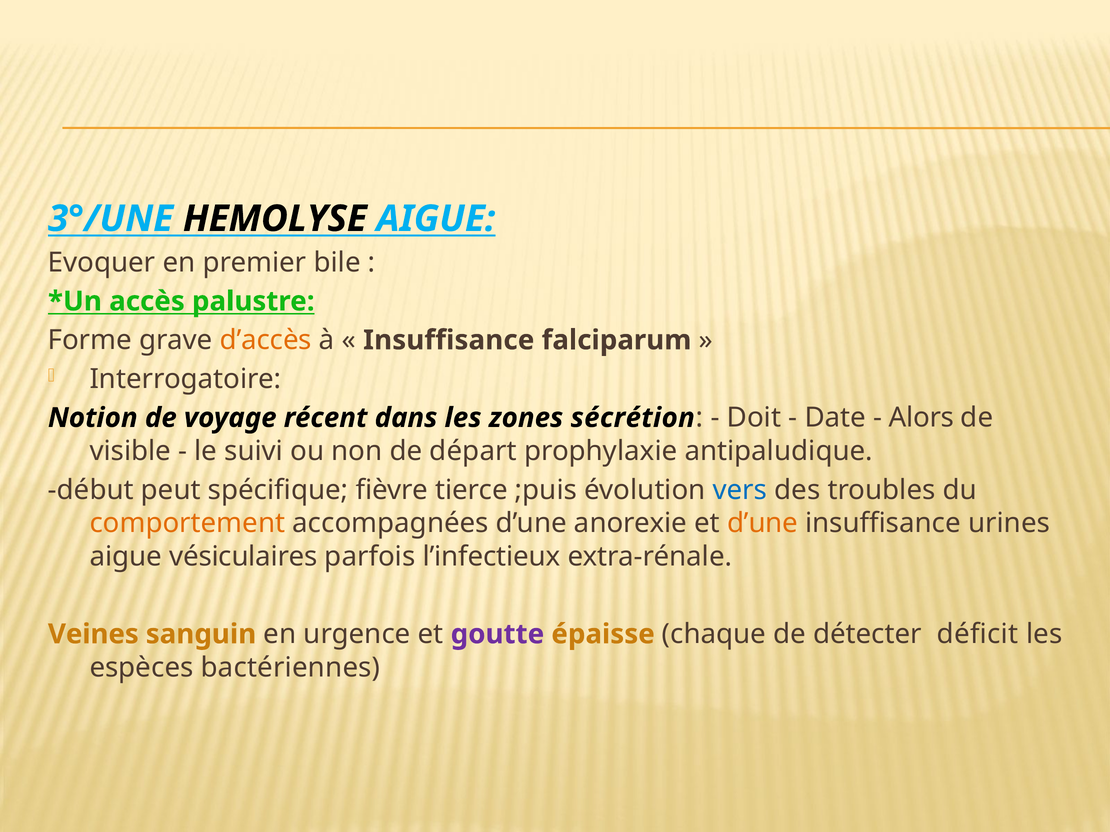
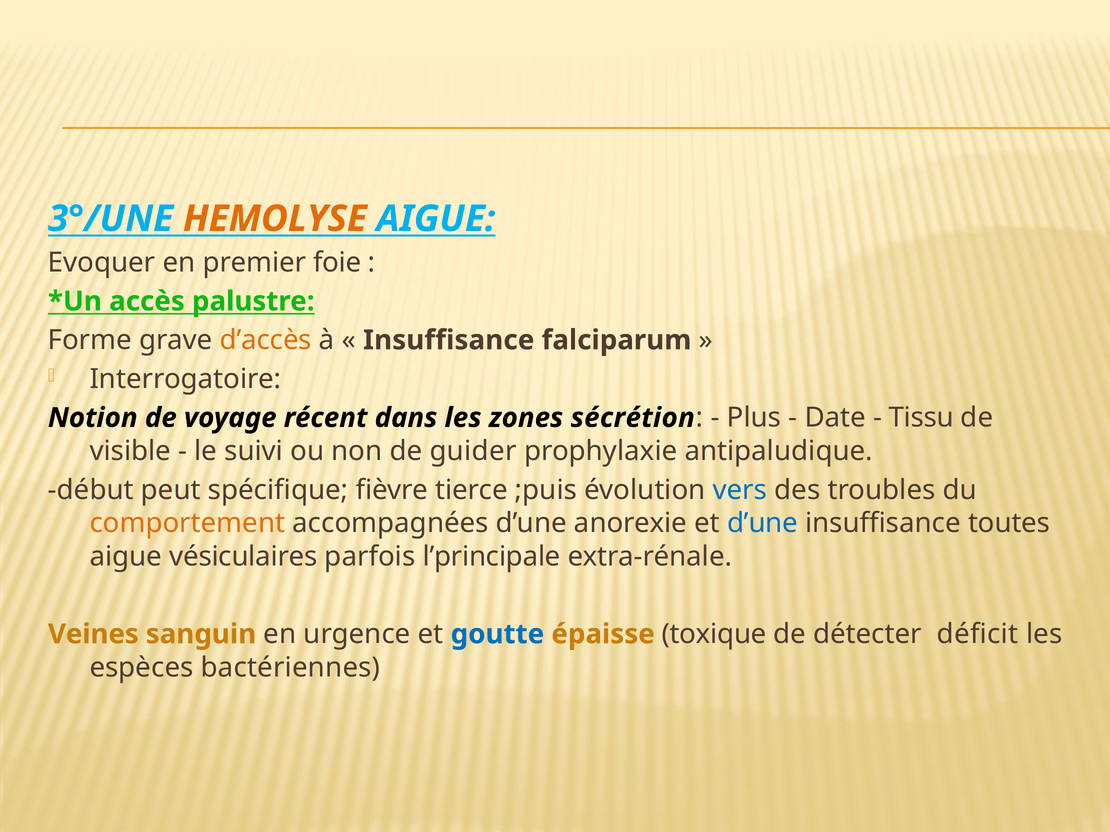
HEMOLYSE colour: black -> orange
bile: bile -> foie
Doit: Doit -> Plus
Alors: Alors -> Tissu
départ: départ -> guider
d’une at (763, 524) colour: orange -> blue
urines: urines -> toutes
l’infectieux: l’infectieux -> l’principale
goutte colour: purple -> blue
chaque: chaque -> toxique
